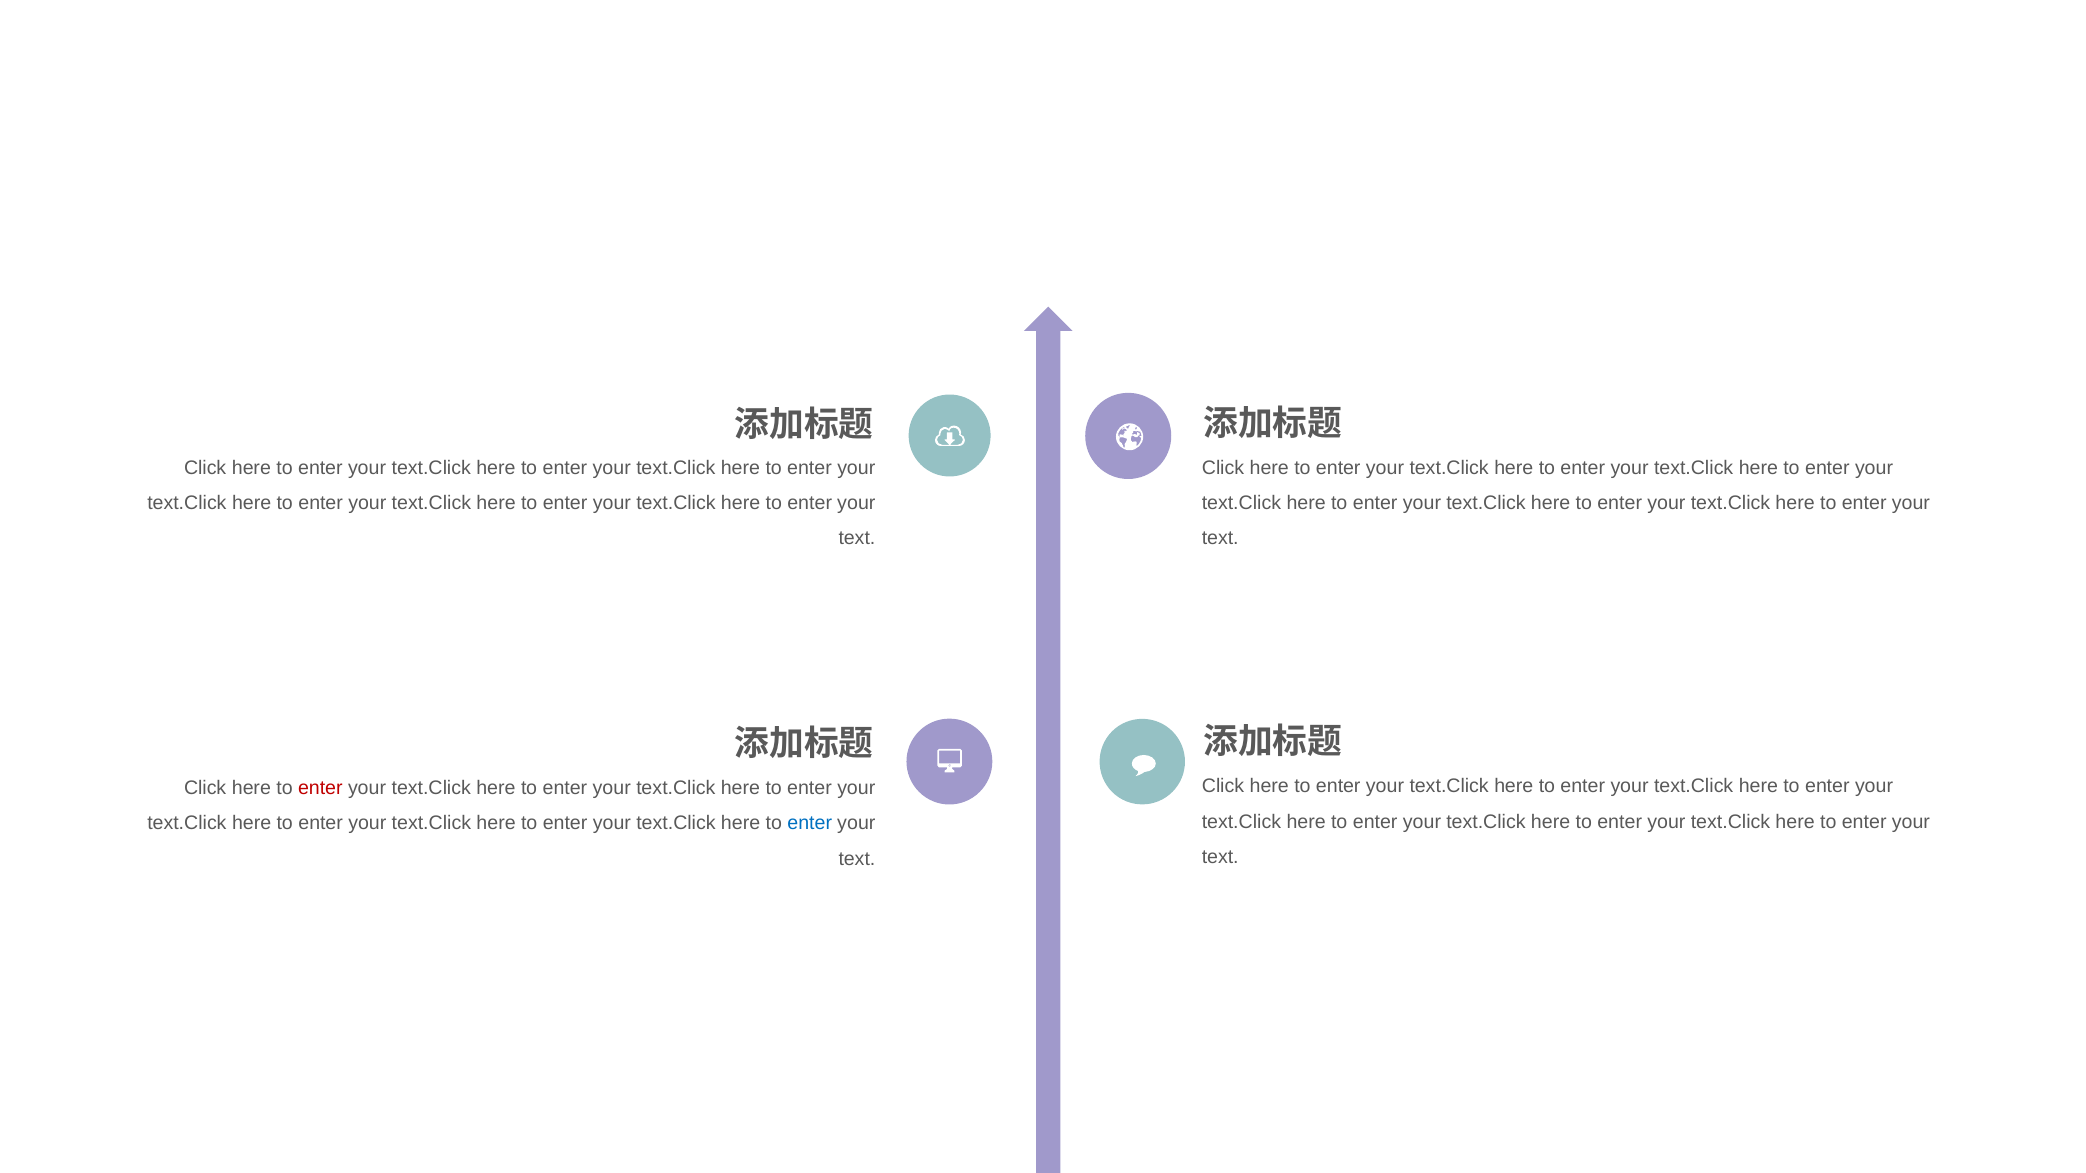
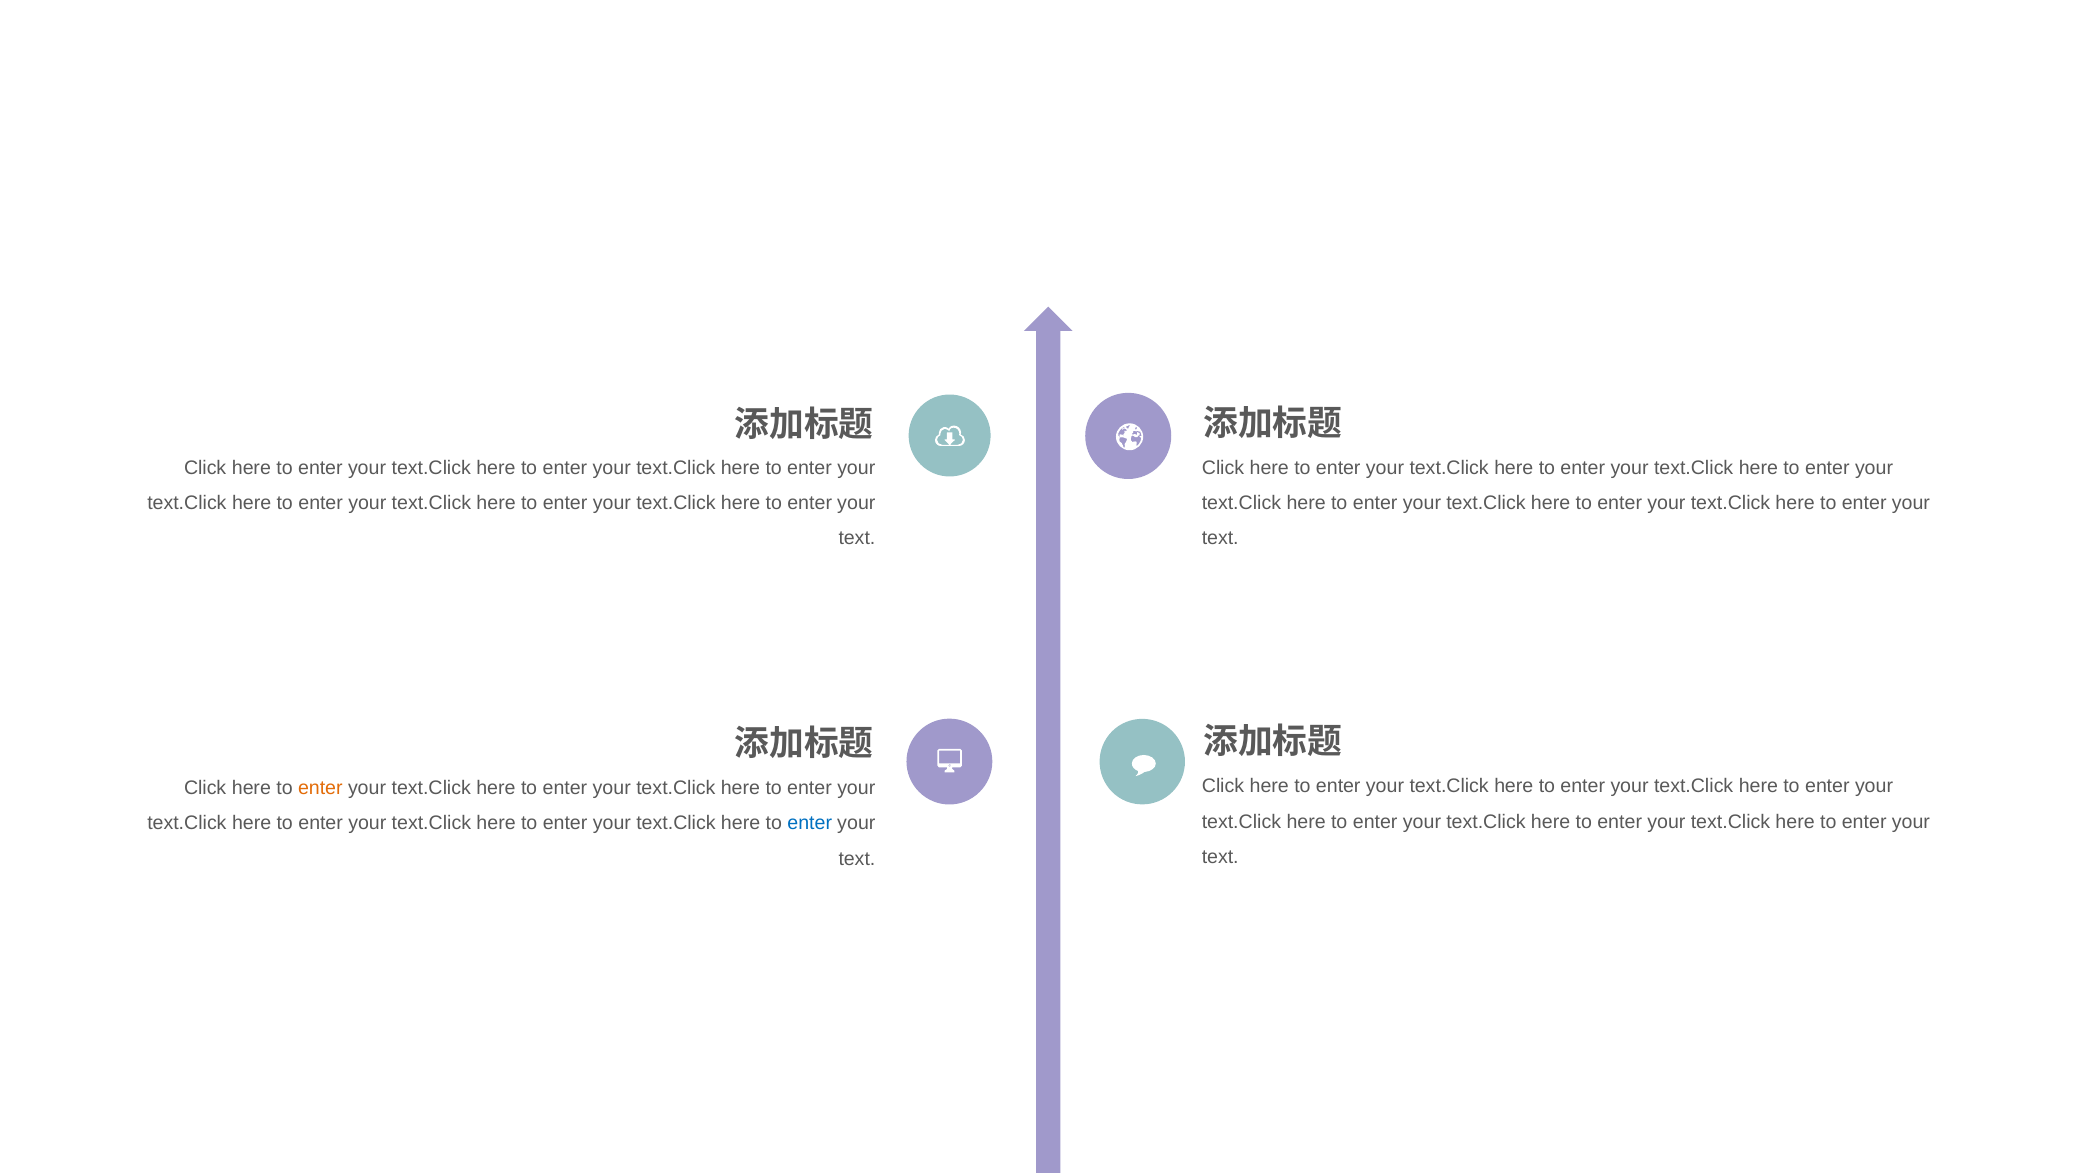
enter at (320, 788) colour: red -> orange
